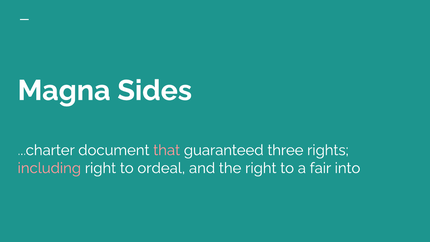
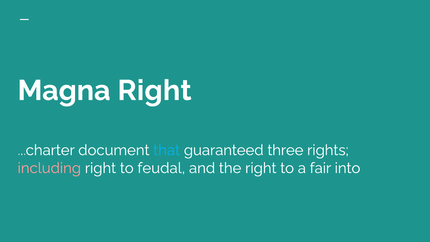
Magna Sides: Sides -> Right
that colour: pink -> light blue
ordeal: ordeal -> feudal
